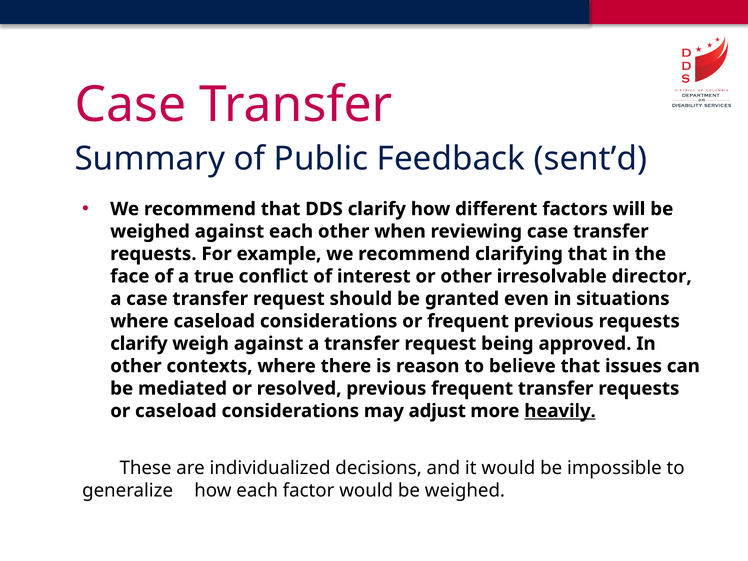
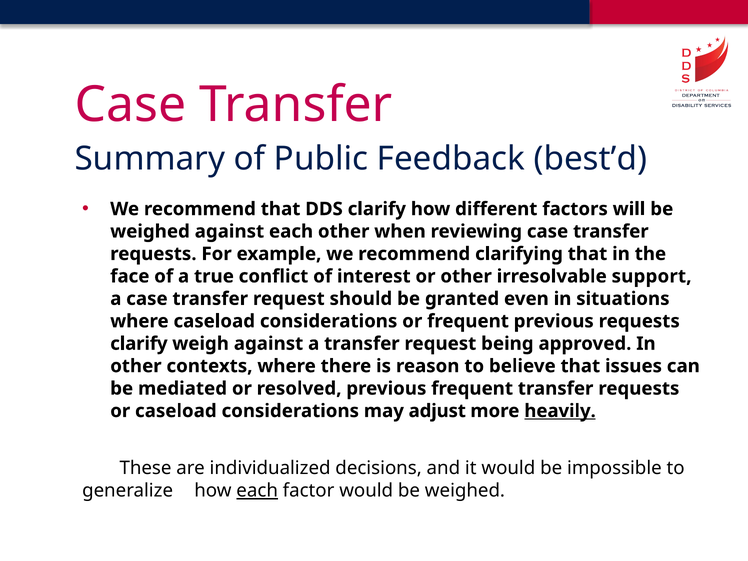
sent’d: sent’d -> best’d
director: director -> support
each at (257, 491) underline: none -> present
